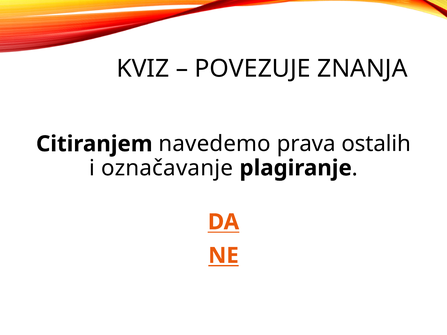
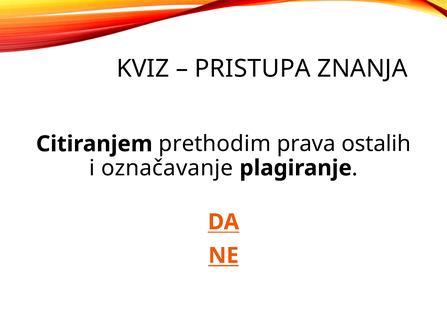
POVEZUJE: POVEZUJE -> PRISTUPA
navedemo: navedemo -> prethodim
